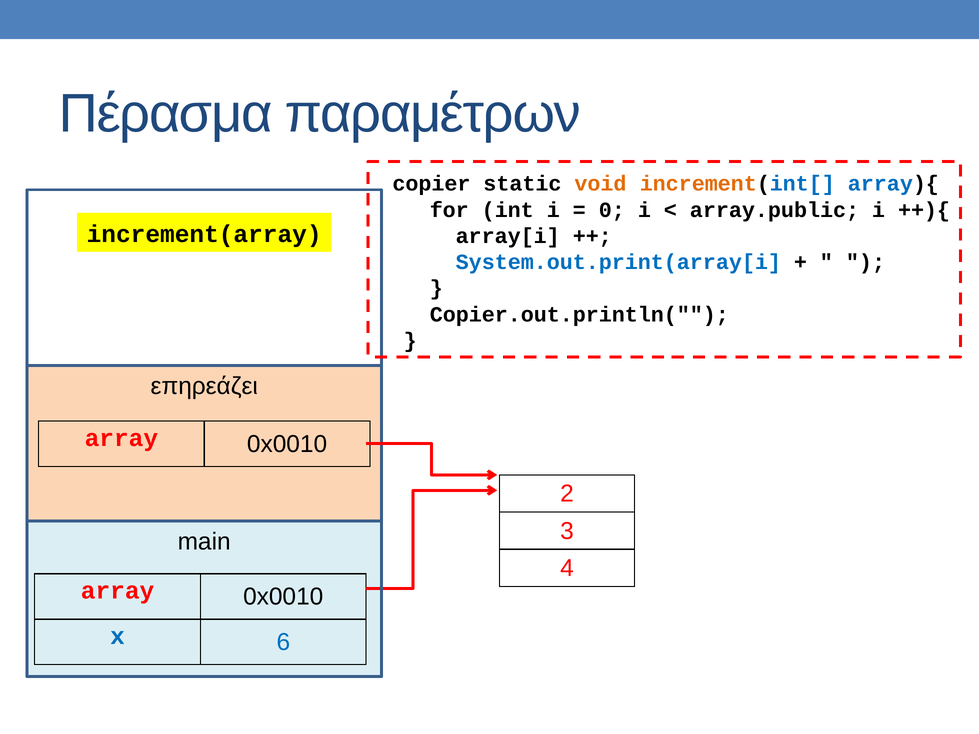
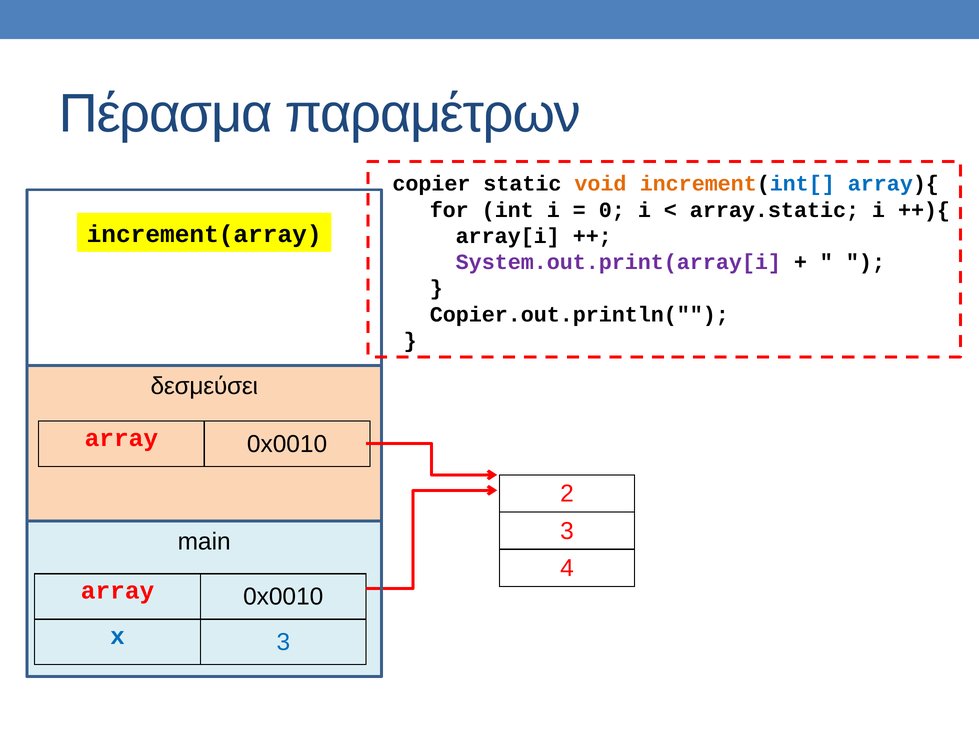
array.public: array.public -> array.static
System.out.print(array[i colour: blue -> purple
επηρεάζει: επηρεάζει -> δεσμεύσει
x 6: 6 -> 3
